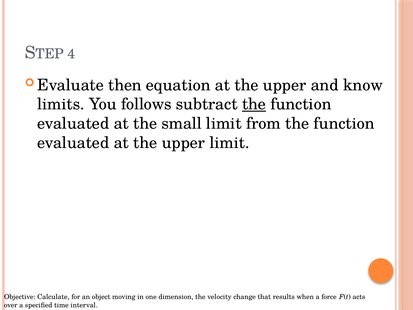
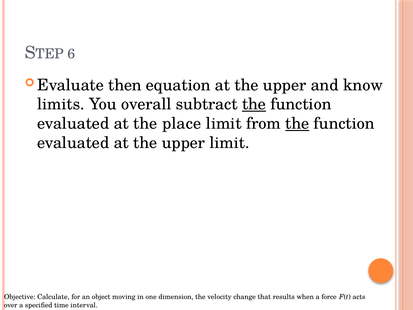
4: 4 -> 6
follows: follows -> overall
small: small -> place
the at (297, 124) underline: none -> present
